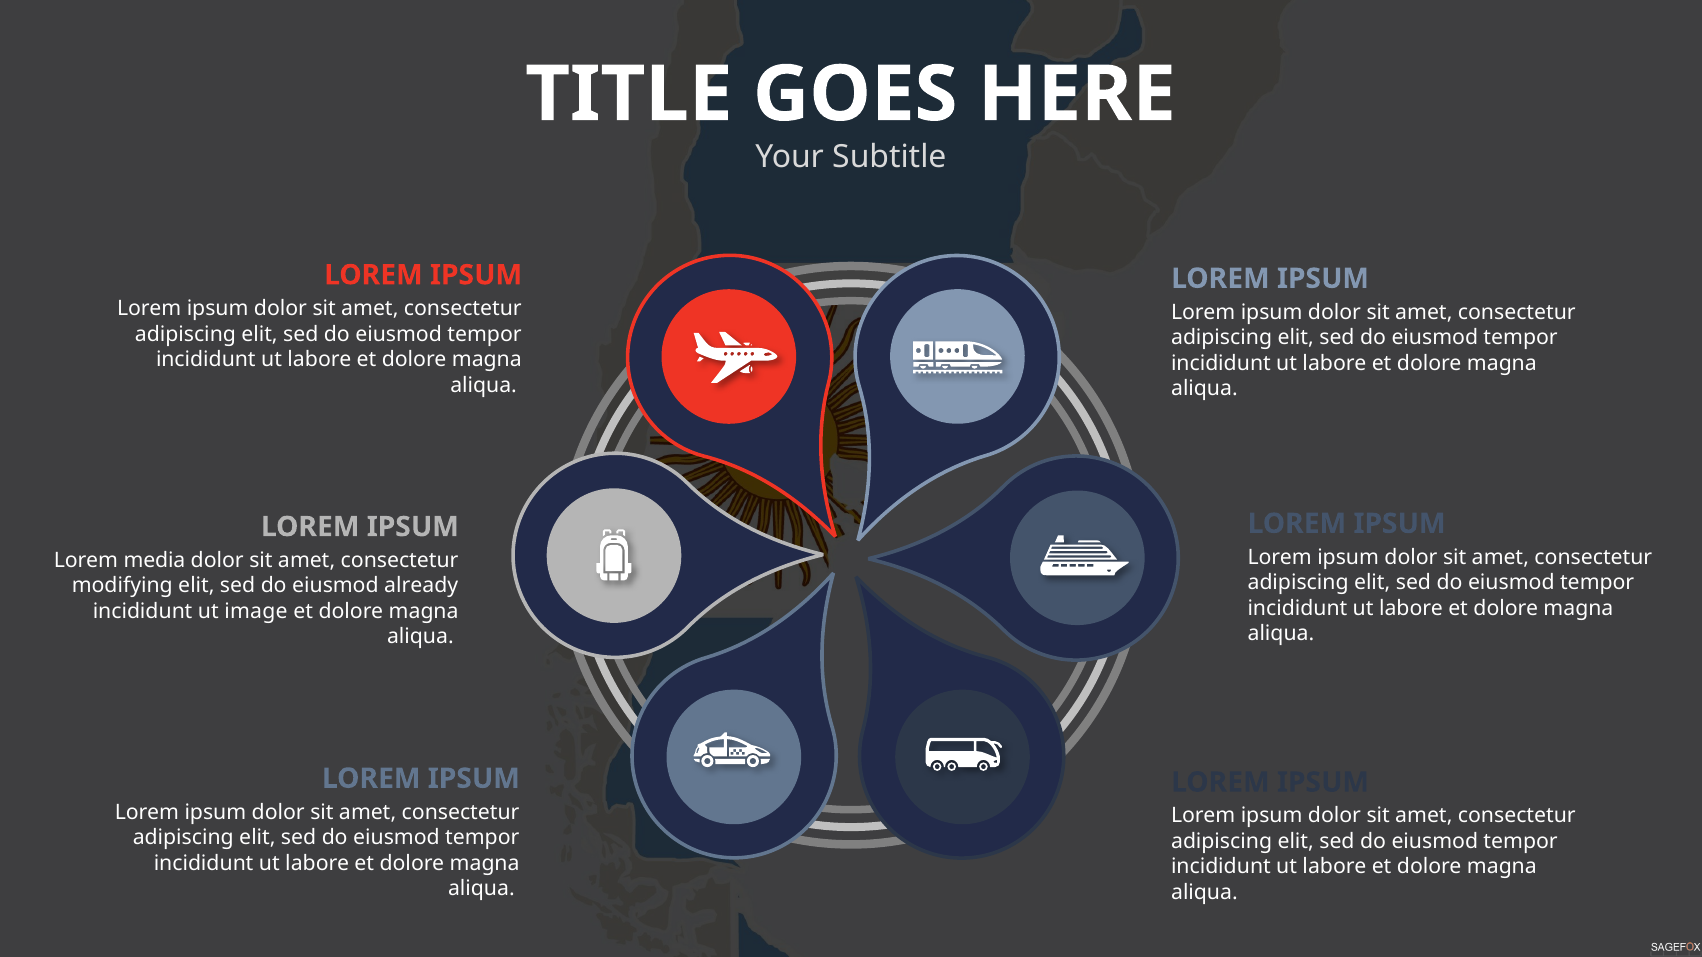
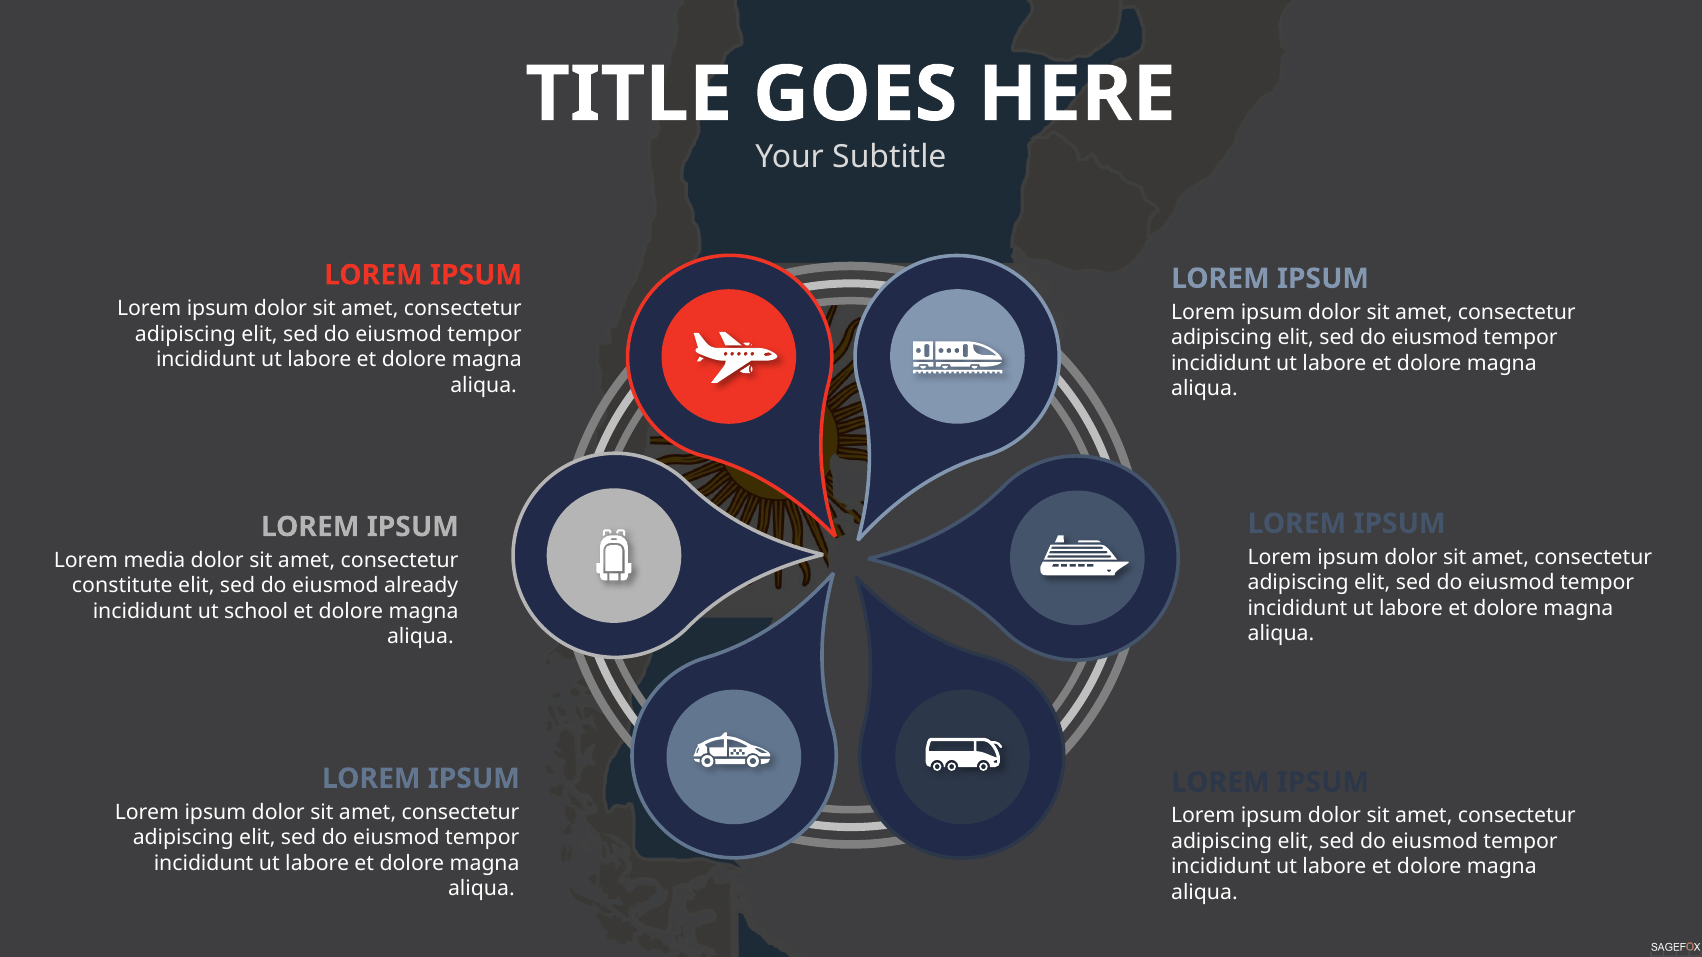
modifying: modifying -> constitute
image: image -> school
